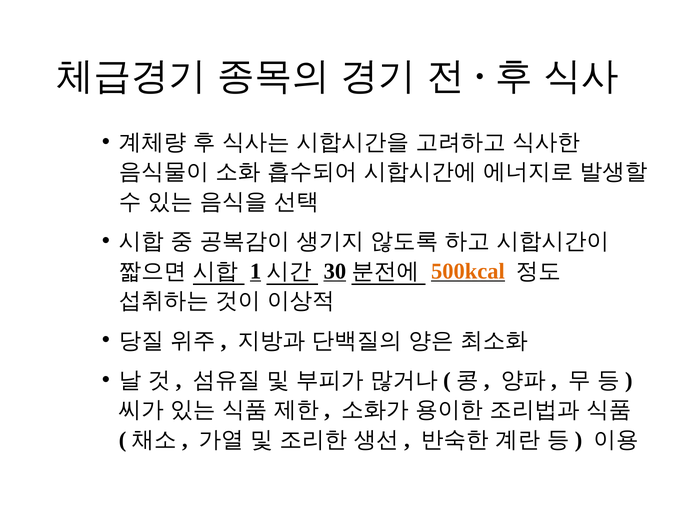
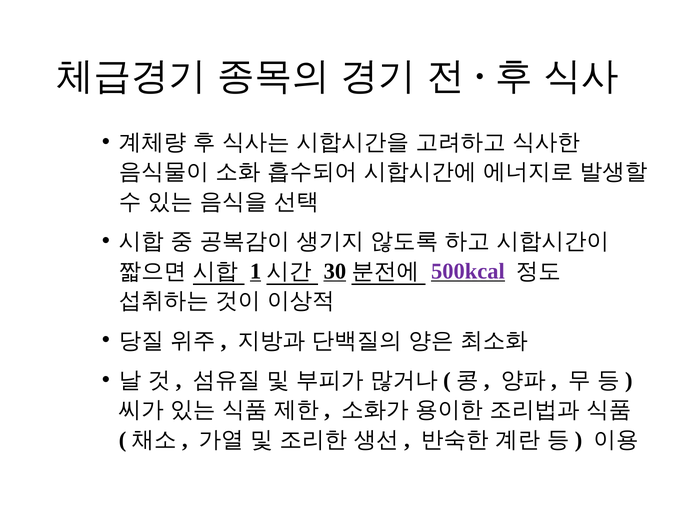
500kcal colour: orange -> purple
